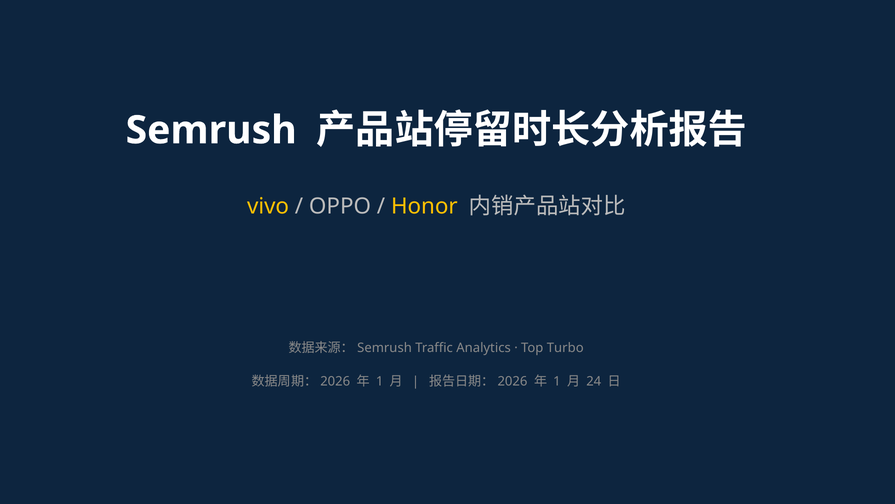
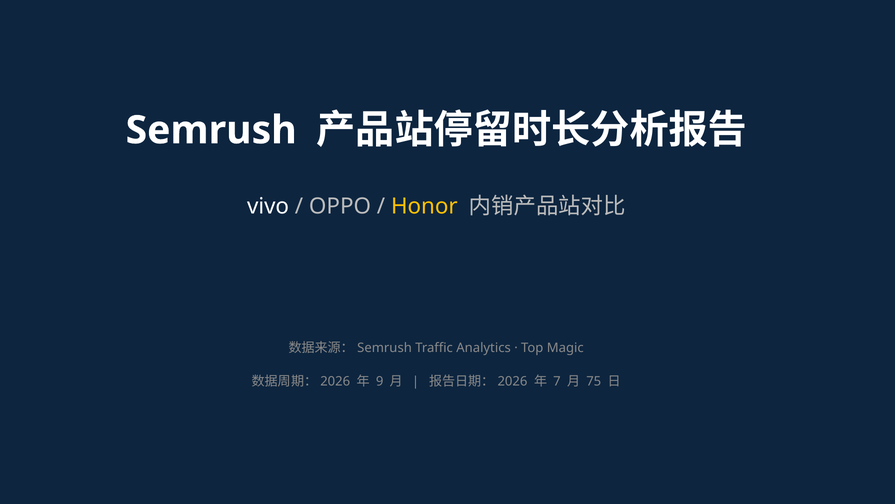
vivo colour: yellow -> white
Turbo: Turbo -> Magic
1 at (380, 381): 1 -> 9
1 at (557, 381): 1 -> 7
24: 24 -> 75
